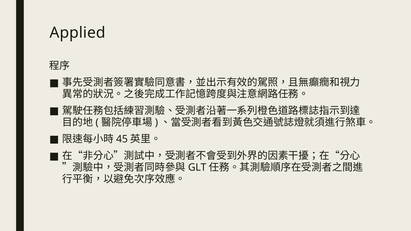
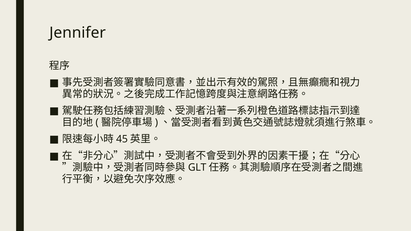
Applied: Applied -> Jennifer
